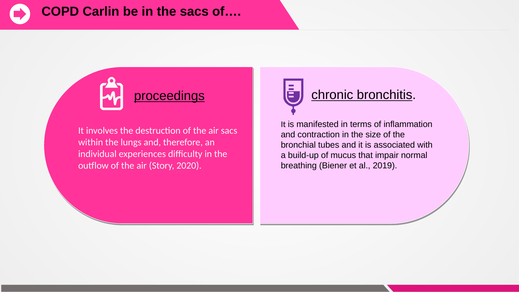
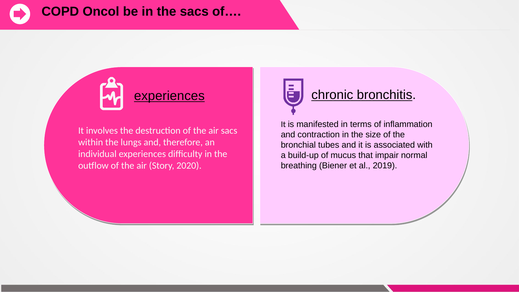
Carlin: Carlin -> Oncol
proceedings at (169, 96): proceedings -> experiences
